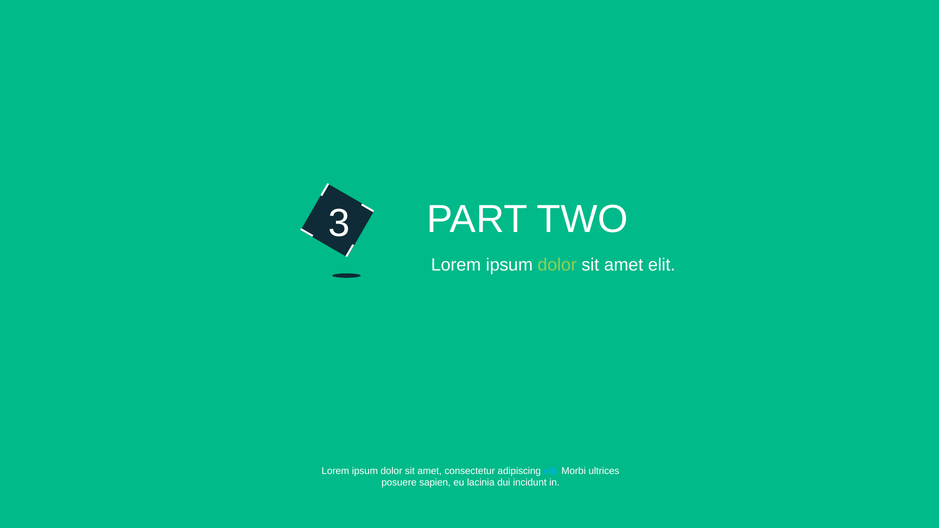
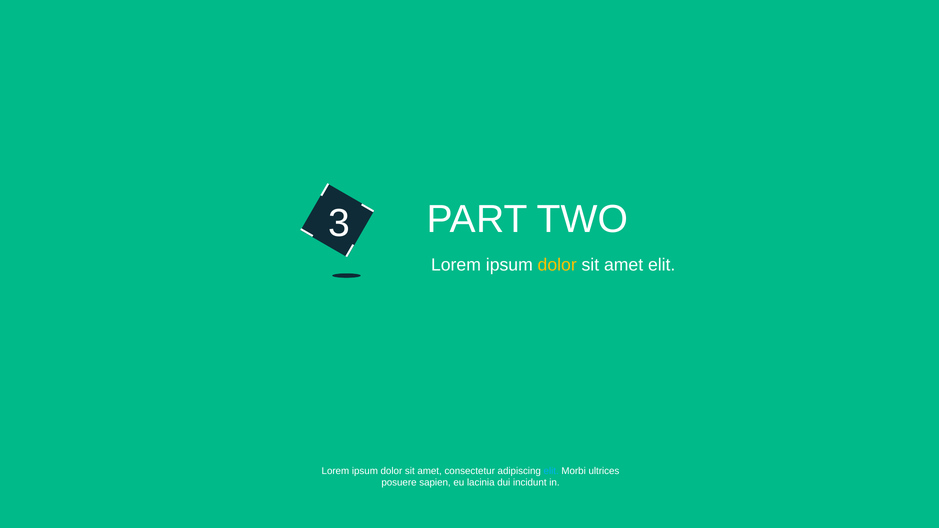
dolor at (557, 265) colour: light green -> yellow
